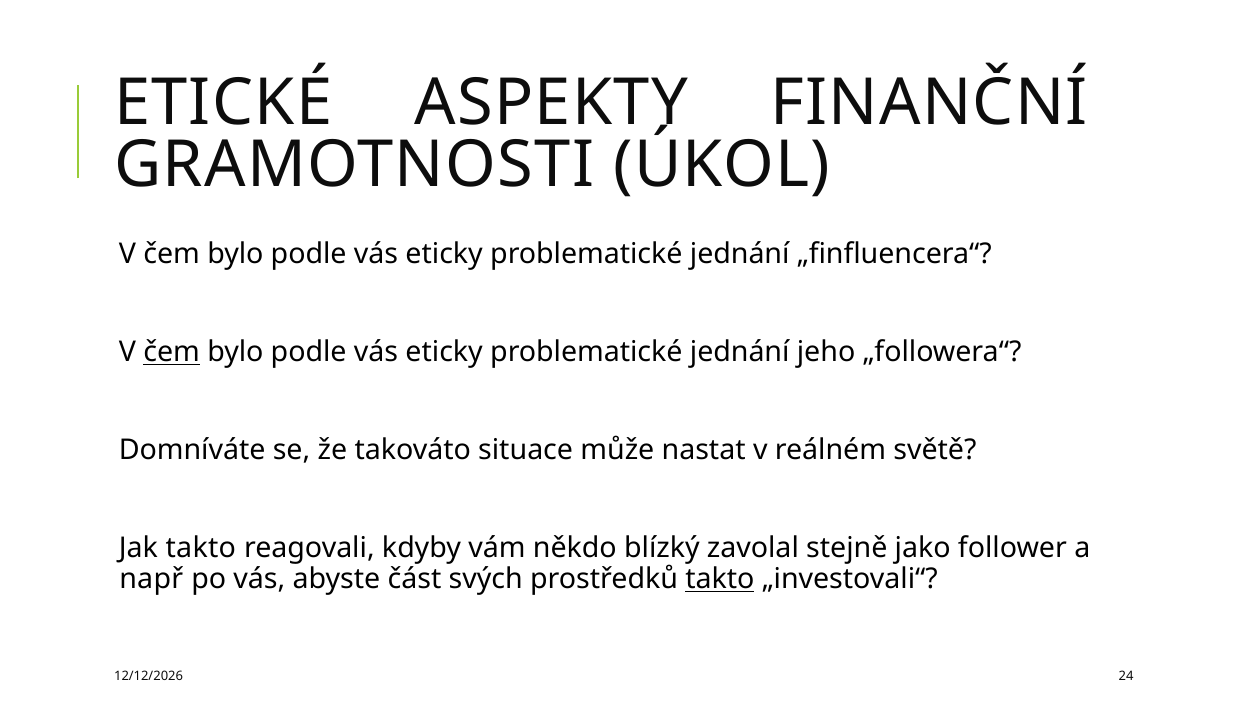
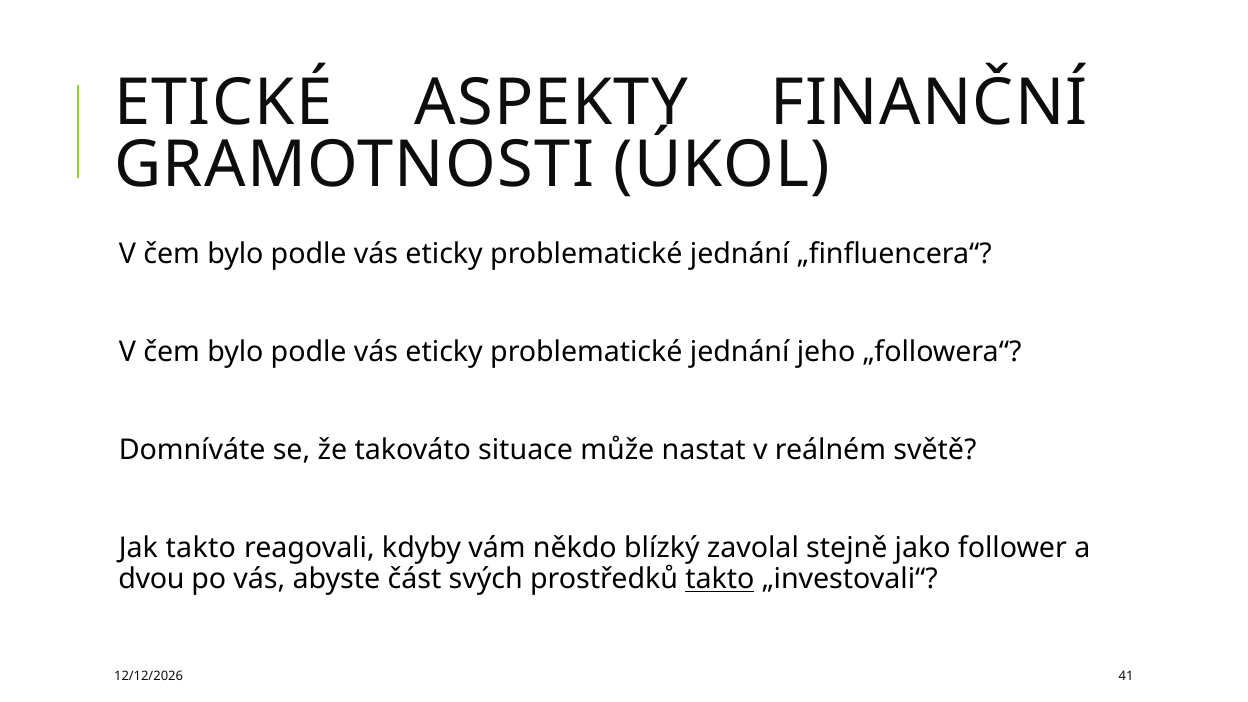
čem at (172, 352) underline: present -> none
např: např -> dvou
24: 24 -> 41
